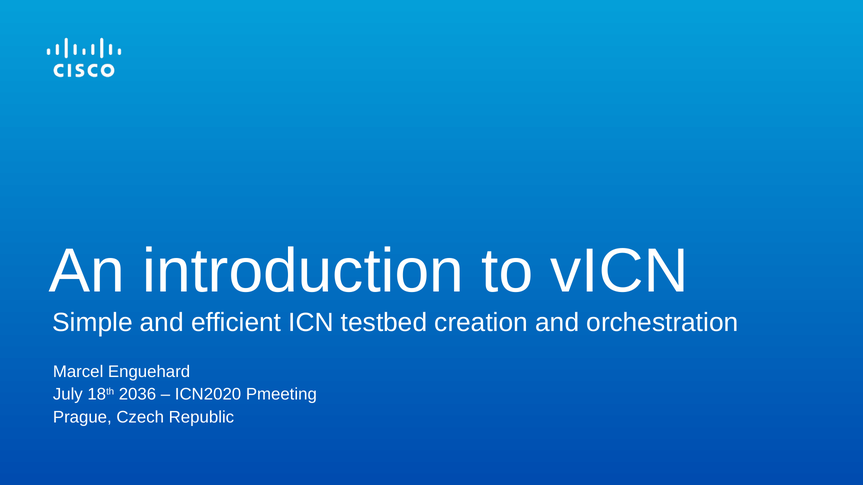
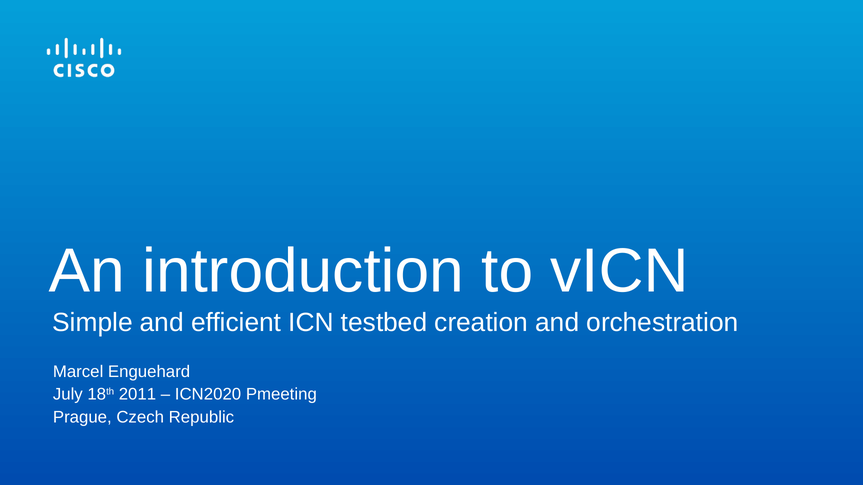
2036: 2036 -> 2011
